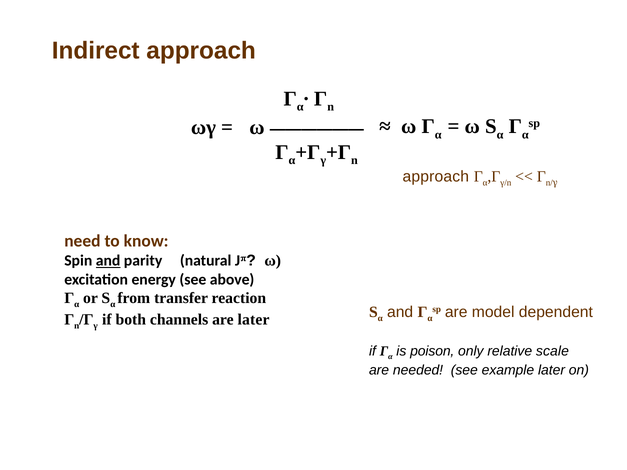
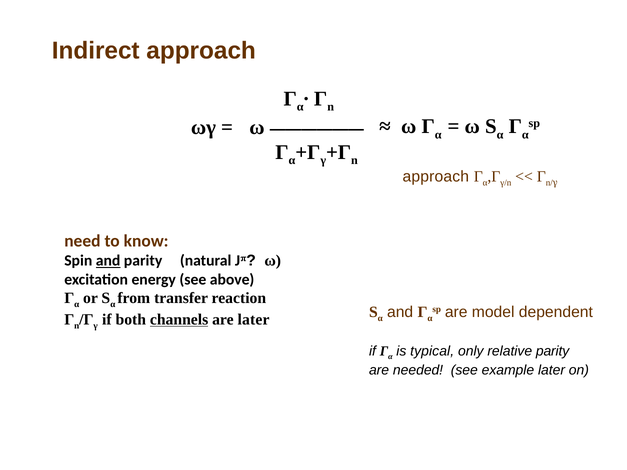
channels underline: none -> present
poison: poison -> typical
relative scale: scale -> parity
